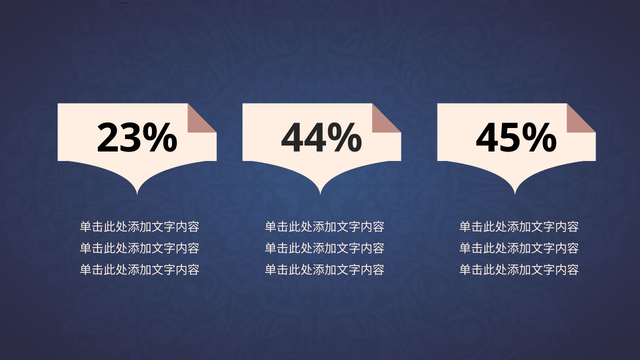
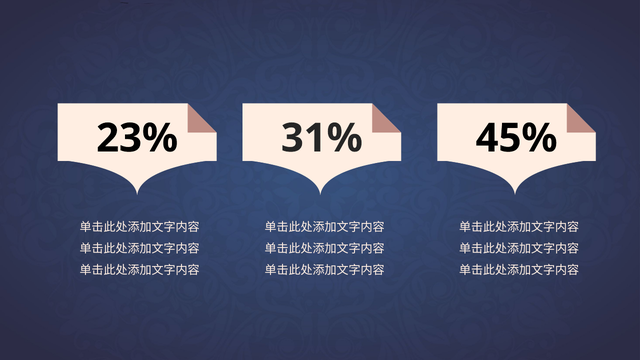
44%: 44% -> 31%
